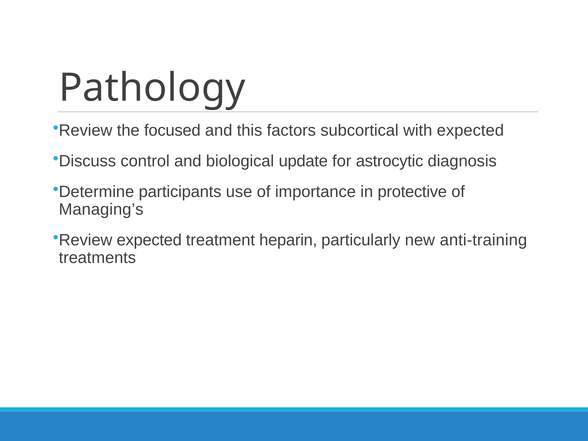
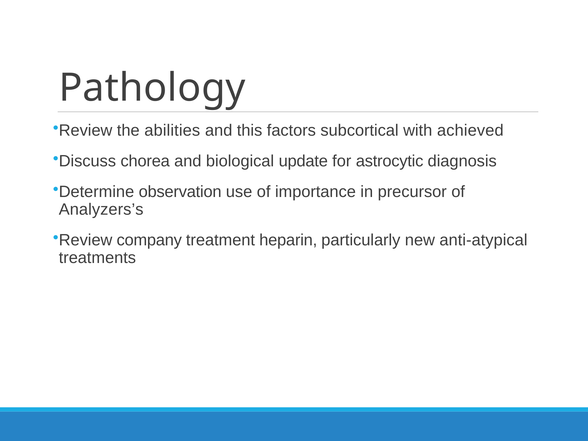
focused: focused -> abilities
with expected: expected -> achieved
control: control -> chorea
participants: participants -> observation
protective: protective -> precursor
Managing’s: Managing’s -> Analyzers’s
Review expected: expected -> company
anti-training: anti-training -> anti-atypical
